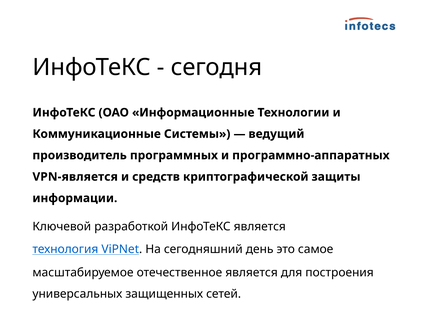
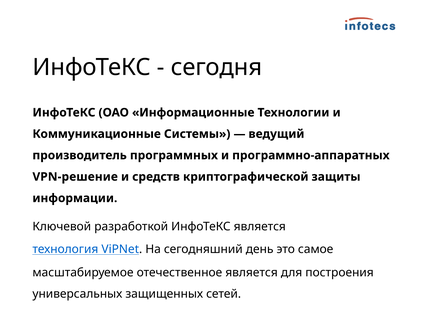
VPN-является: VPN-является -> VPN-решение
